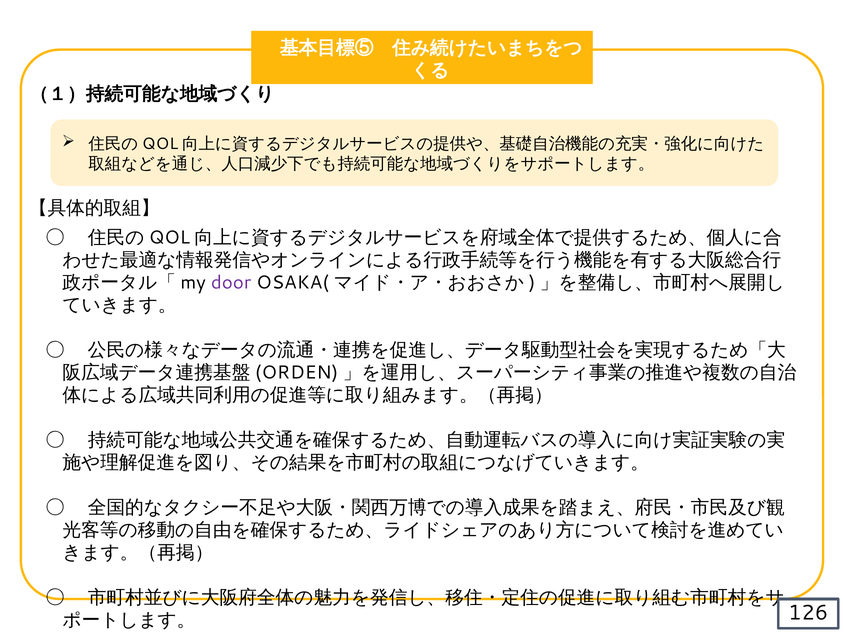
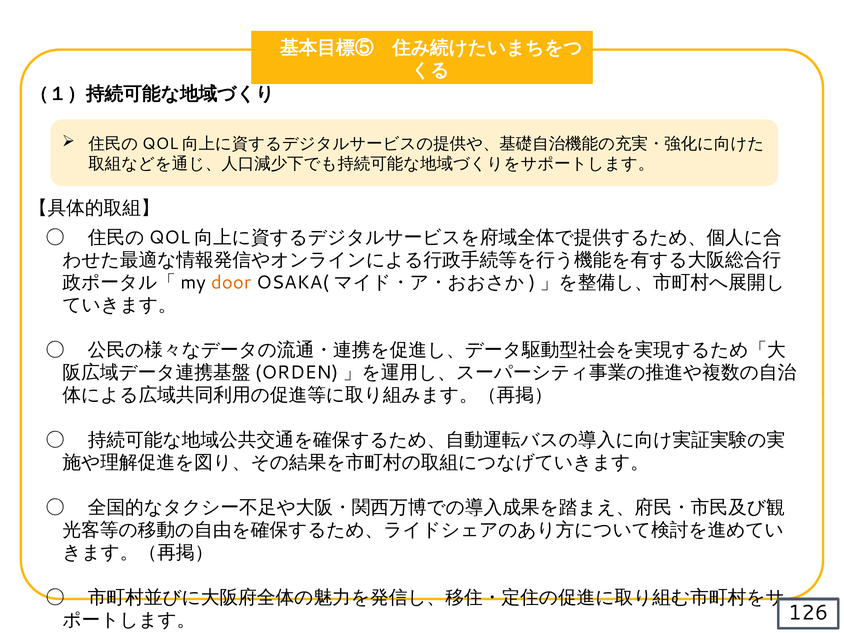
door colour: purple -> orange
